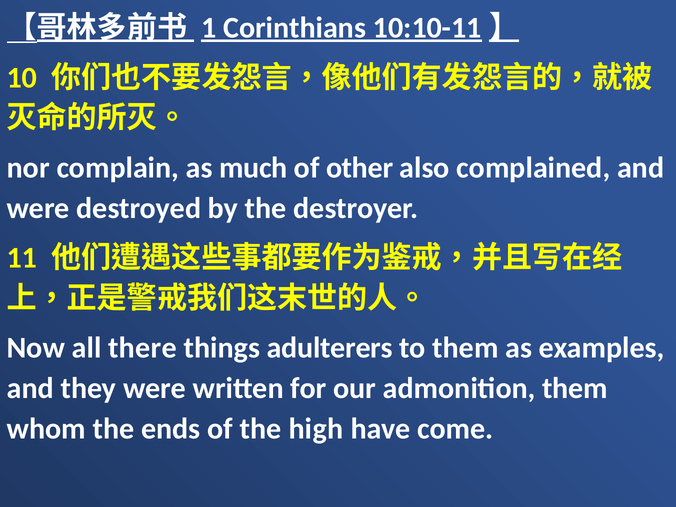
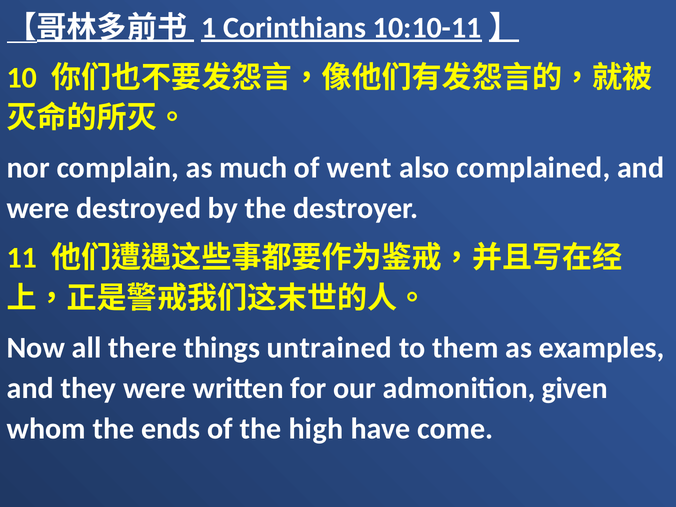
other: other -> went
adulterers: adulterers -> untrained
admonition them: them -> given
